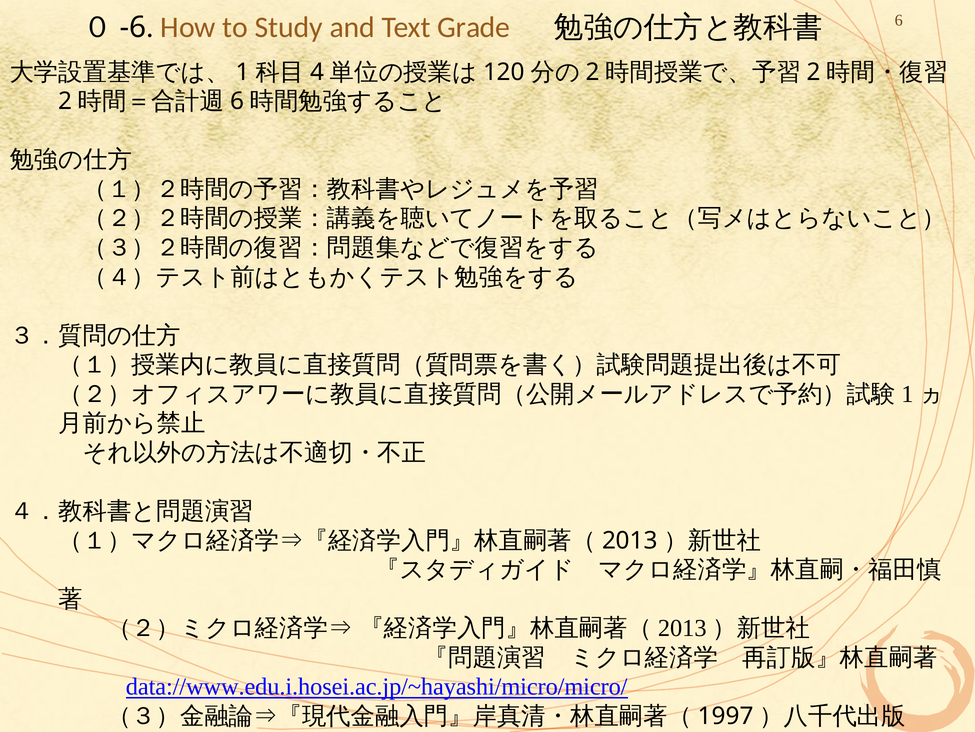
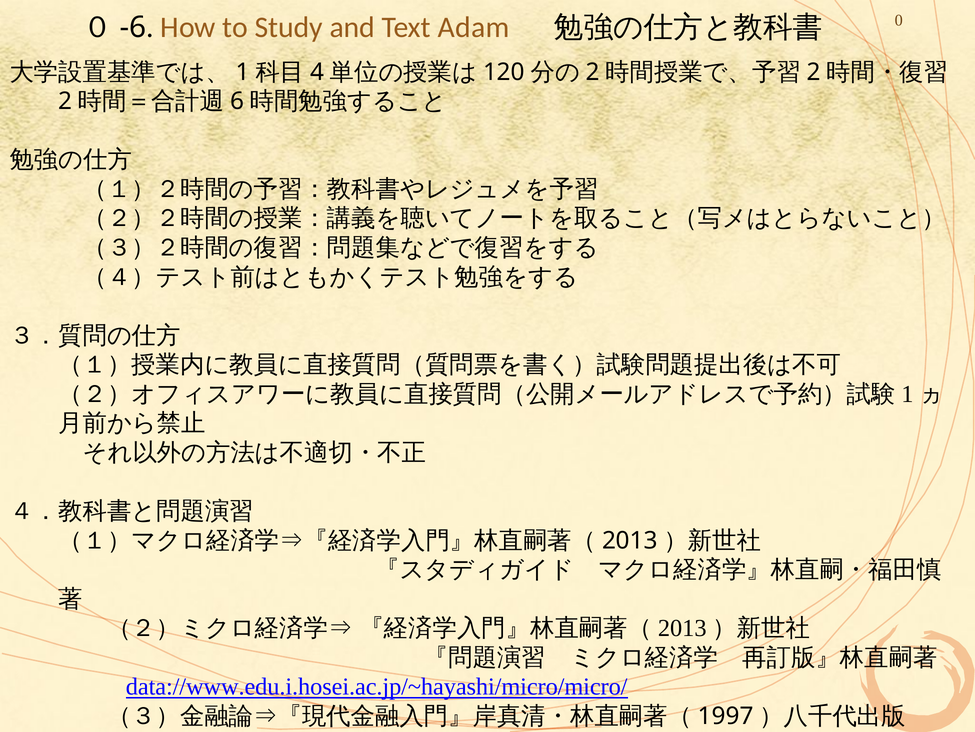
Grade: Grade -> Adam
6: 6 -> 0
